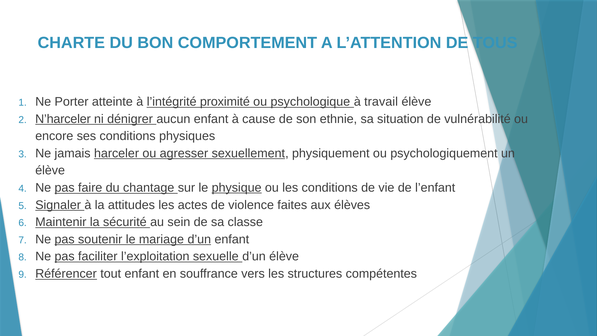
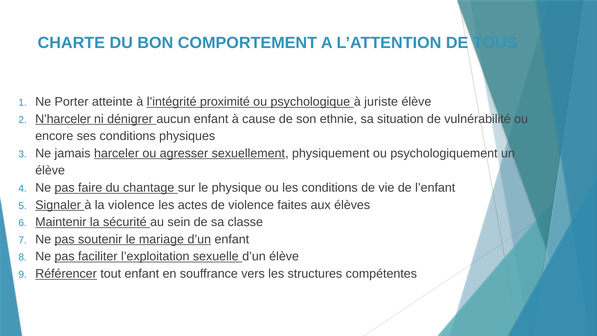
travail: travail -> juriste
physique underline: present -> none
la attitudes: attitudes -> violence
